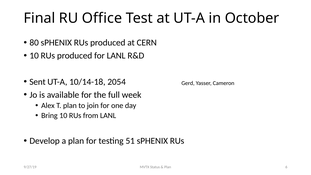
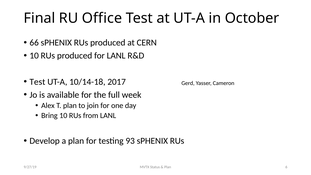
80: 80 -> 66
Sent at (38, 82): Sent -> Test
2054: 2054 -> 2017
51: 51 -> 93
